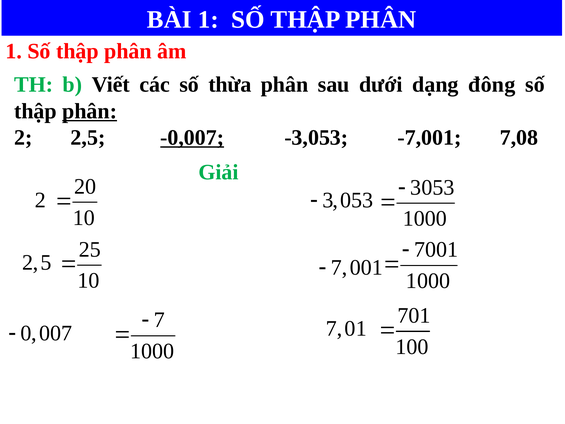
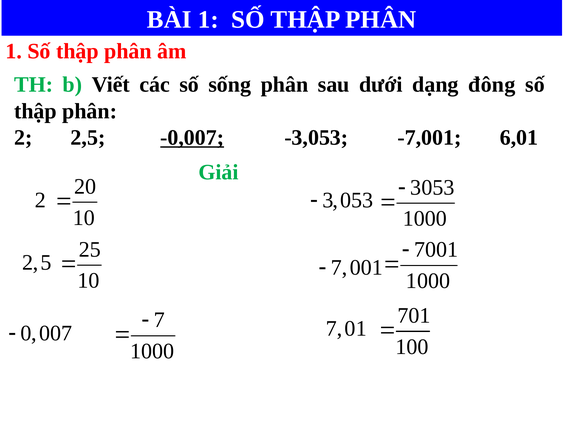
thừa: thừa -> sống
phân at (90, 111) underline: present -> none
7,08: 7,08 -> 6,01
